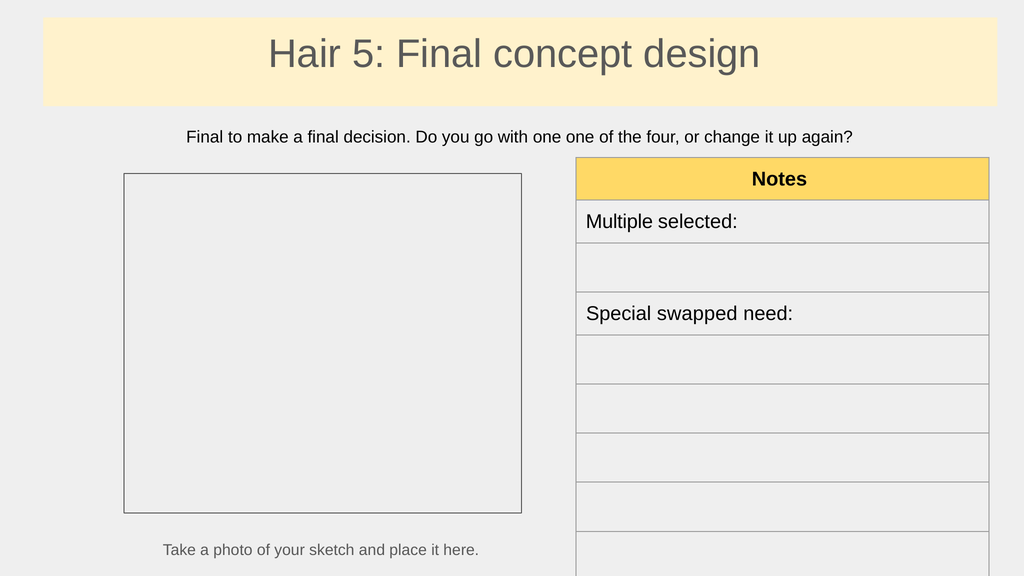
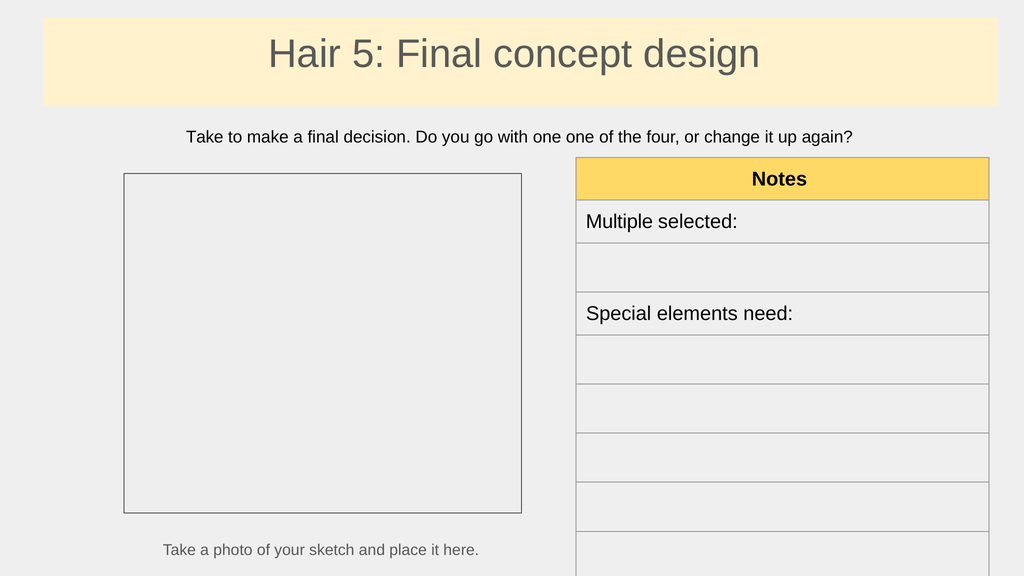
Final at (205, 137): Final -> Take
swapped: swapped -> elements
